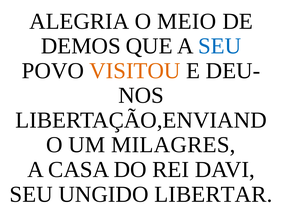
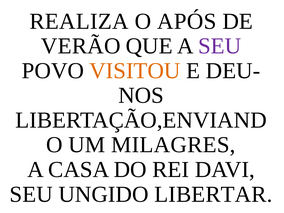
ALEGRIA: ALEGRIA -> REALIZA
MEIO: MEIO -> APÓS
DEMOS: DEMOS -> VERÃO
SEU at (220, 46) colour: blue -> purple
